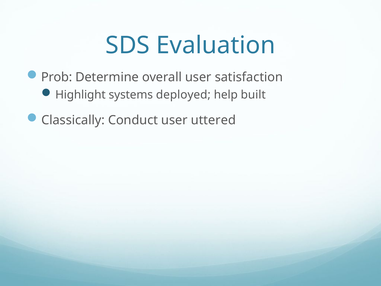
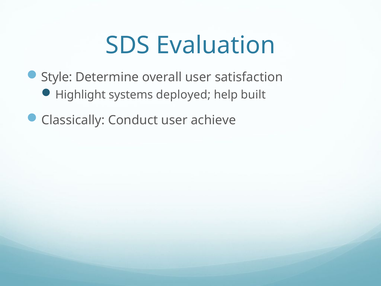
Prob: Prob -> Style
uttered: uttered -> achieve
